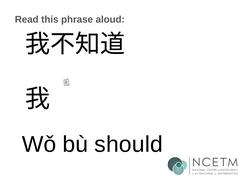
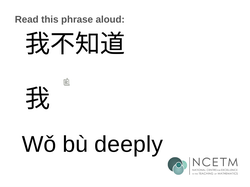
should: should -> deeply
